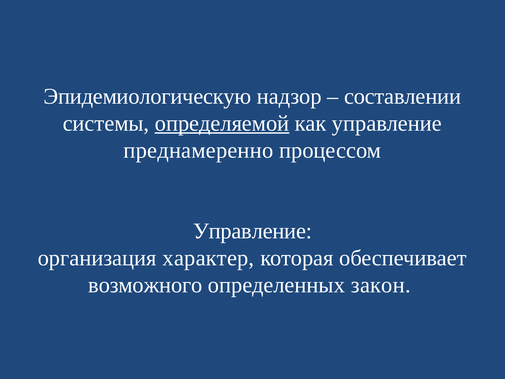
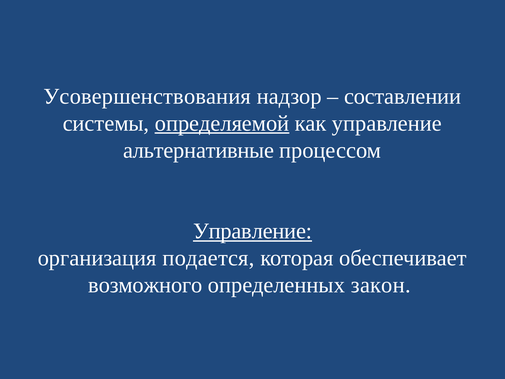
Эпидемиологическую: Эпидемиологическую -> Усовершенствования
преднамеренно: преднамеренно -> альтернативные
Управление at (253, 231) underline: none -> present
характер: характер -> подается
